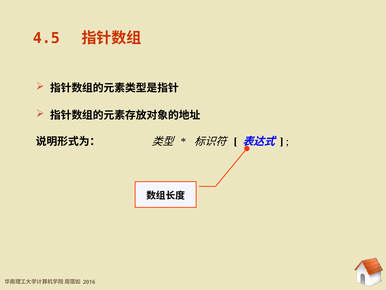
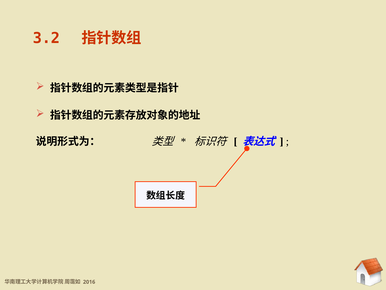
4.5: 4.5 -> 3.2
